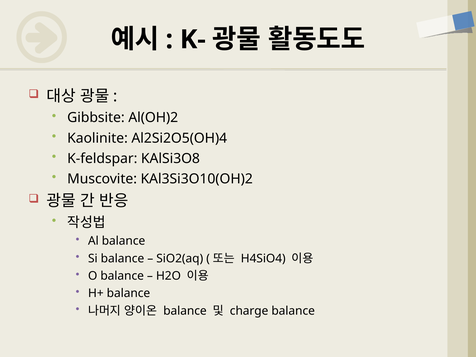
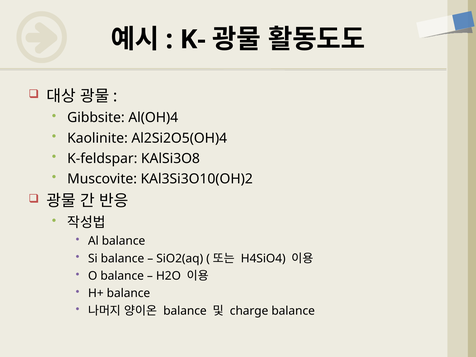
Al(OH)2: Al(OH)2 -> Al(OH)4
